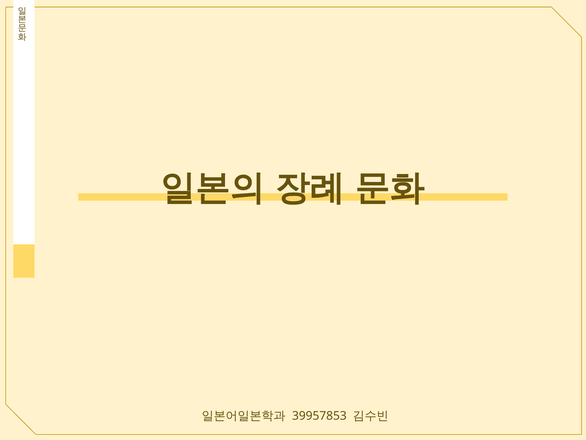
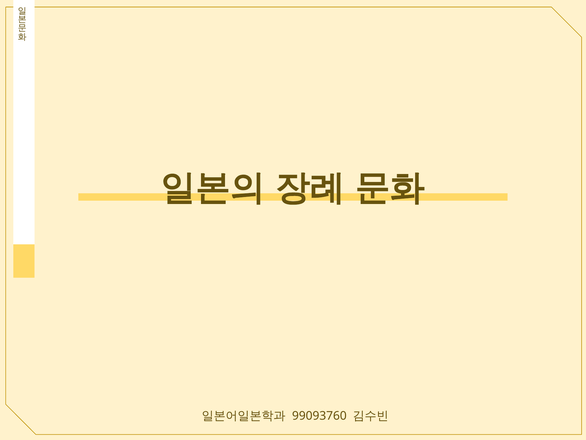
39957853: 39957853 -> 99093760
